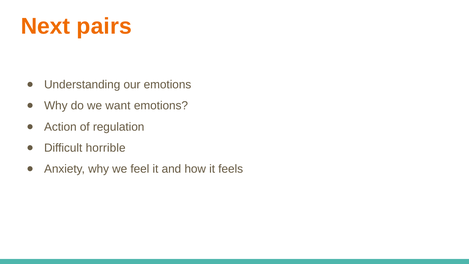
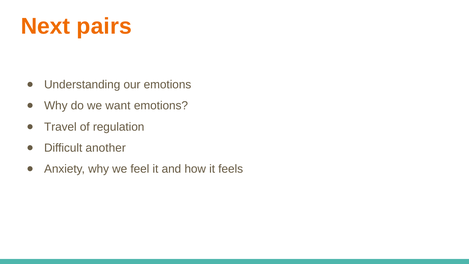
Action: Action -> Travel
horrible: horrible -> another
